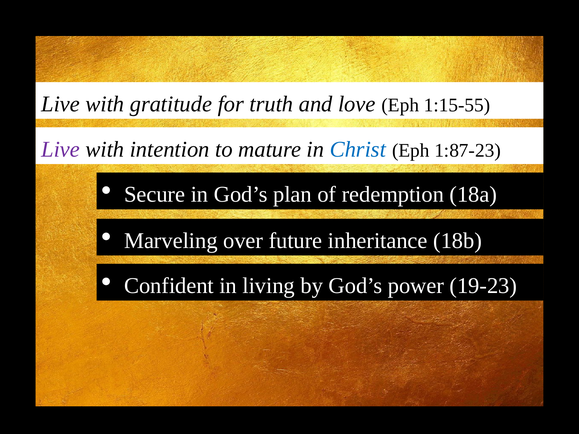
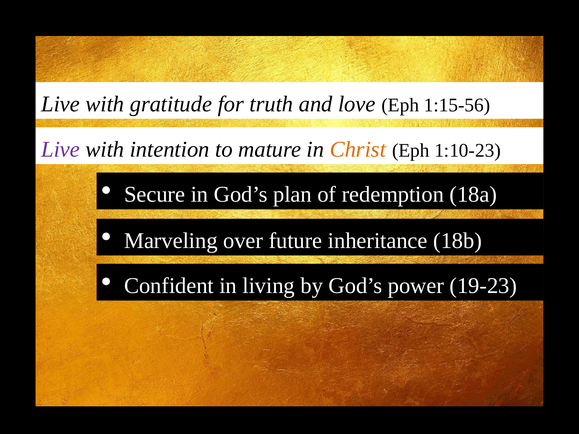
1:15-55: 1:15-55 -> 1:15-56
Christ colour: blue -> orange
1:87-23: 1:87-23 -> 1:10-23
